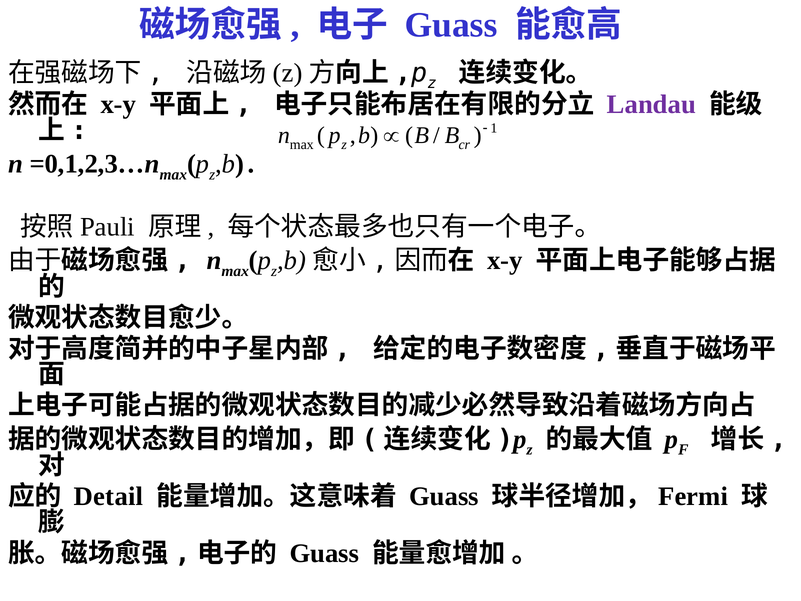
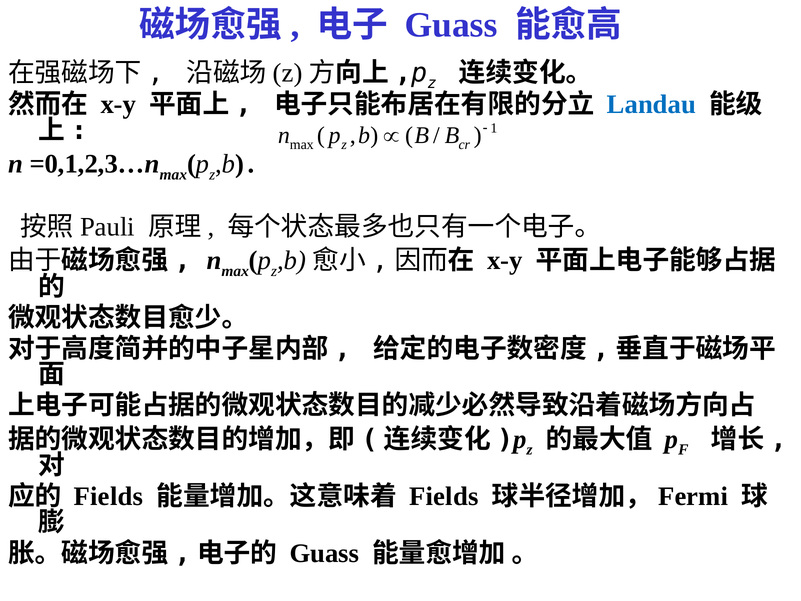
Landau colour: purple -> blue
Detail at (108, 496): Detail -> Fields
Guass at (444, 496): Guass -> Fields
